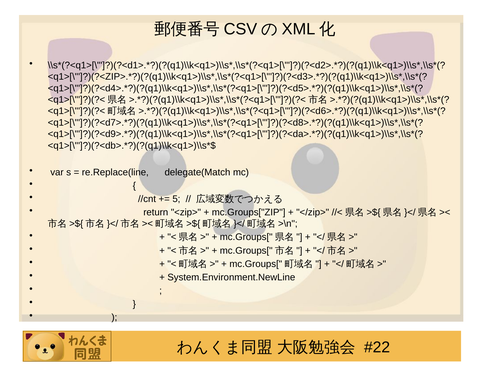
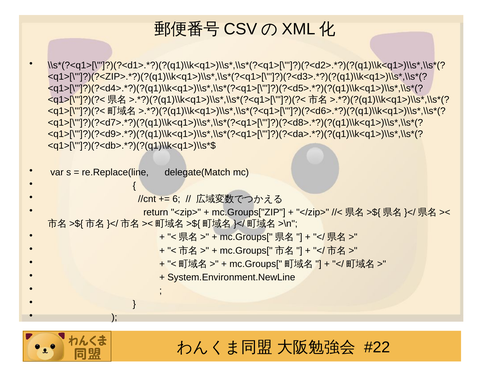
5: 5 -> 6
